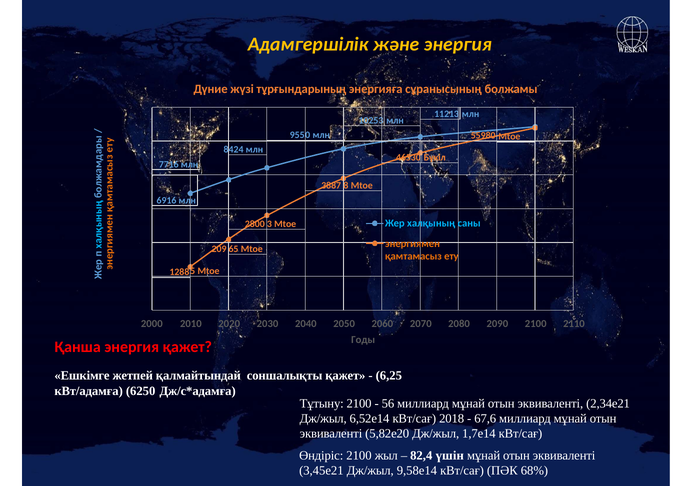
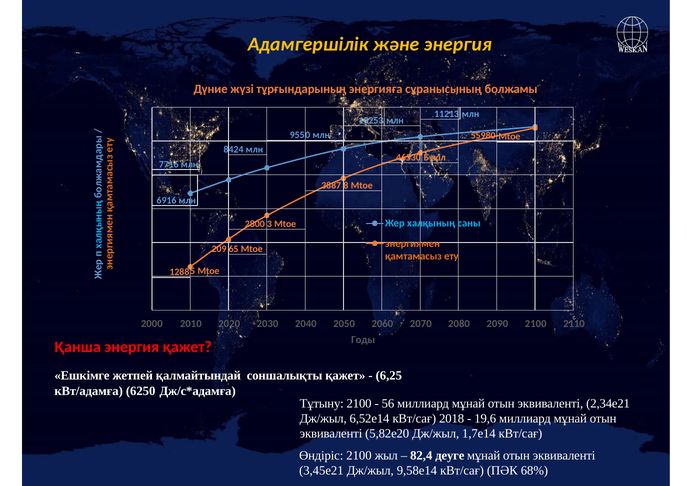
67,6: 67,6 -> 19,6
үшін: үшін -> деуге
